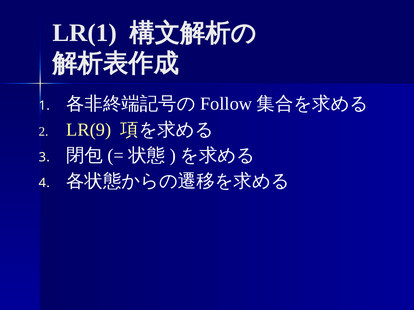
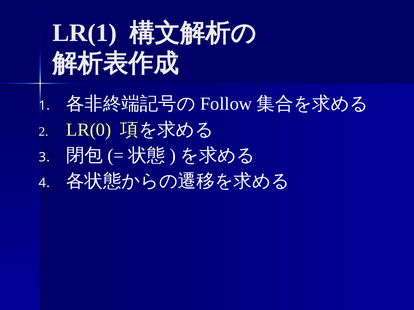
LR(9: LR(9 -> LR(0
